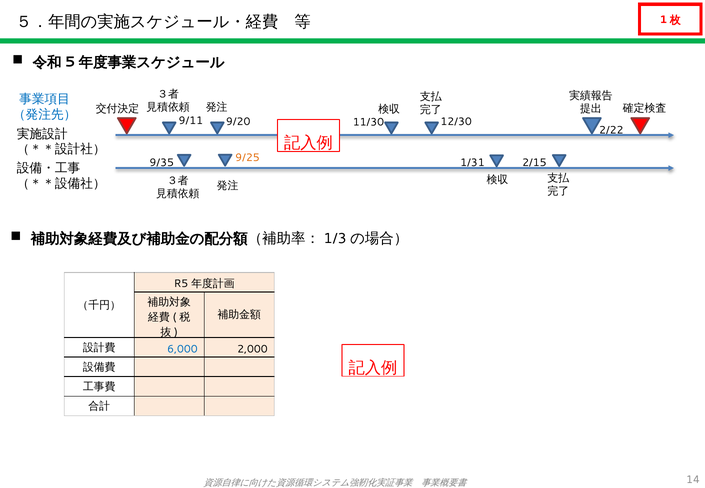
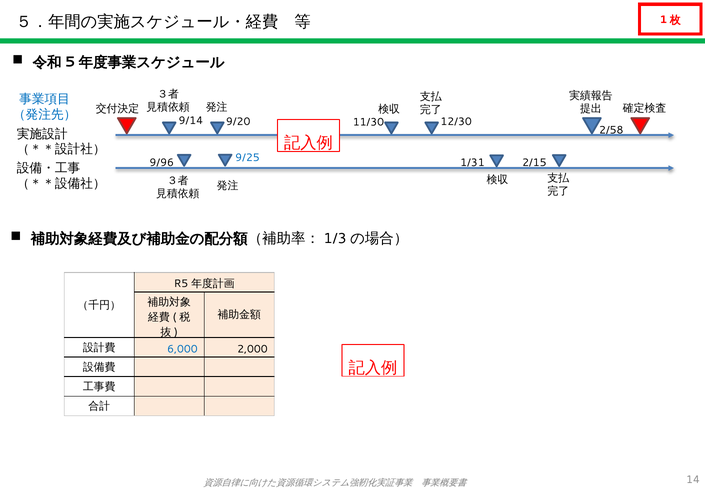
9/11: 9/11 -> 9/14
2/22: 2/22 -> 2/58
9/25 colour: orange -> blue
9/35: 9/35 -> 9/96
